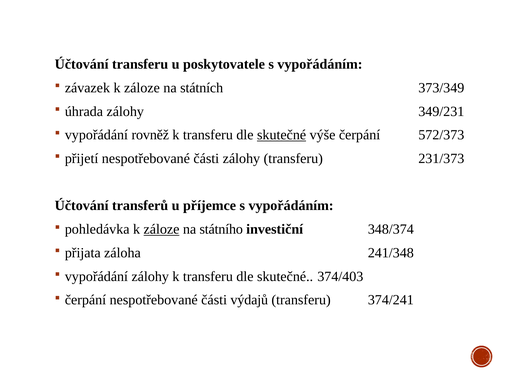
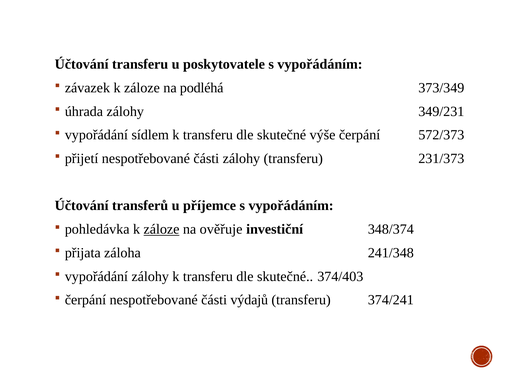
státních: státních -> podléhá
rovněž: rovněž -> sídlem
skutečné at (282, 135) underline: present -> none
státního: státního -> ověřuje
